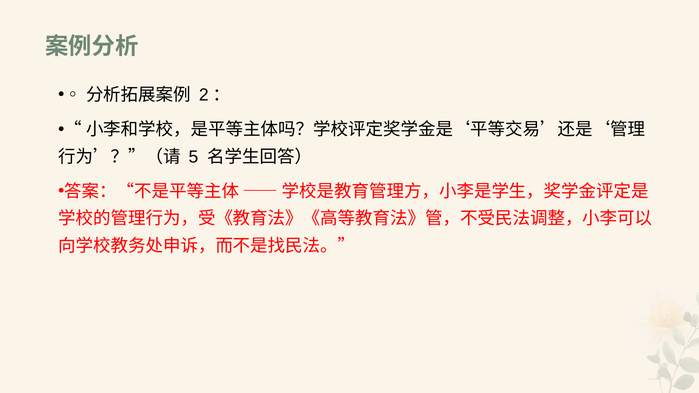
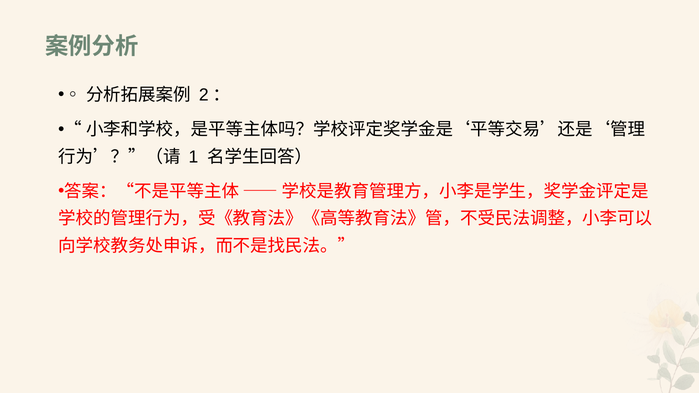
5: 5 -> 1
